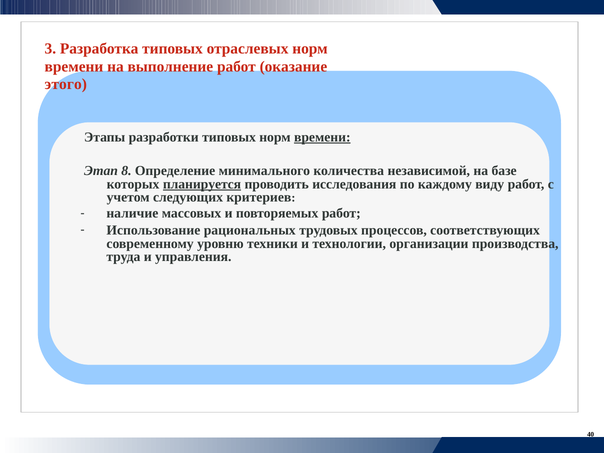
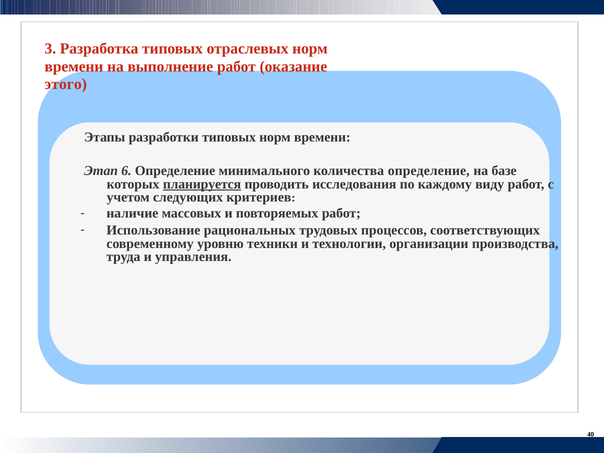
времени at (322, 137) underline: present -> none
8: 8 -> 6
количества независимой: независимой -> определение
